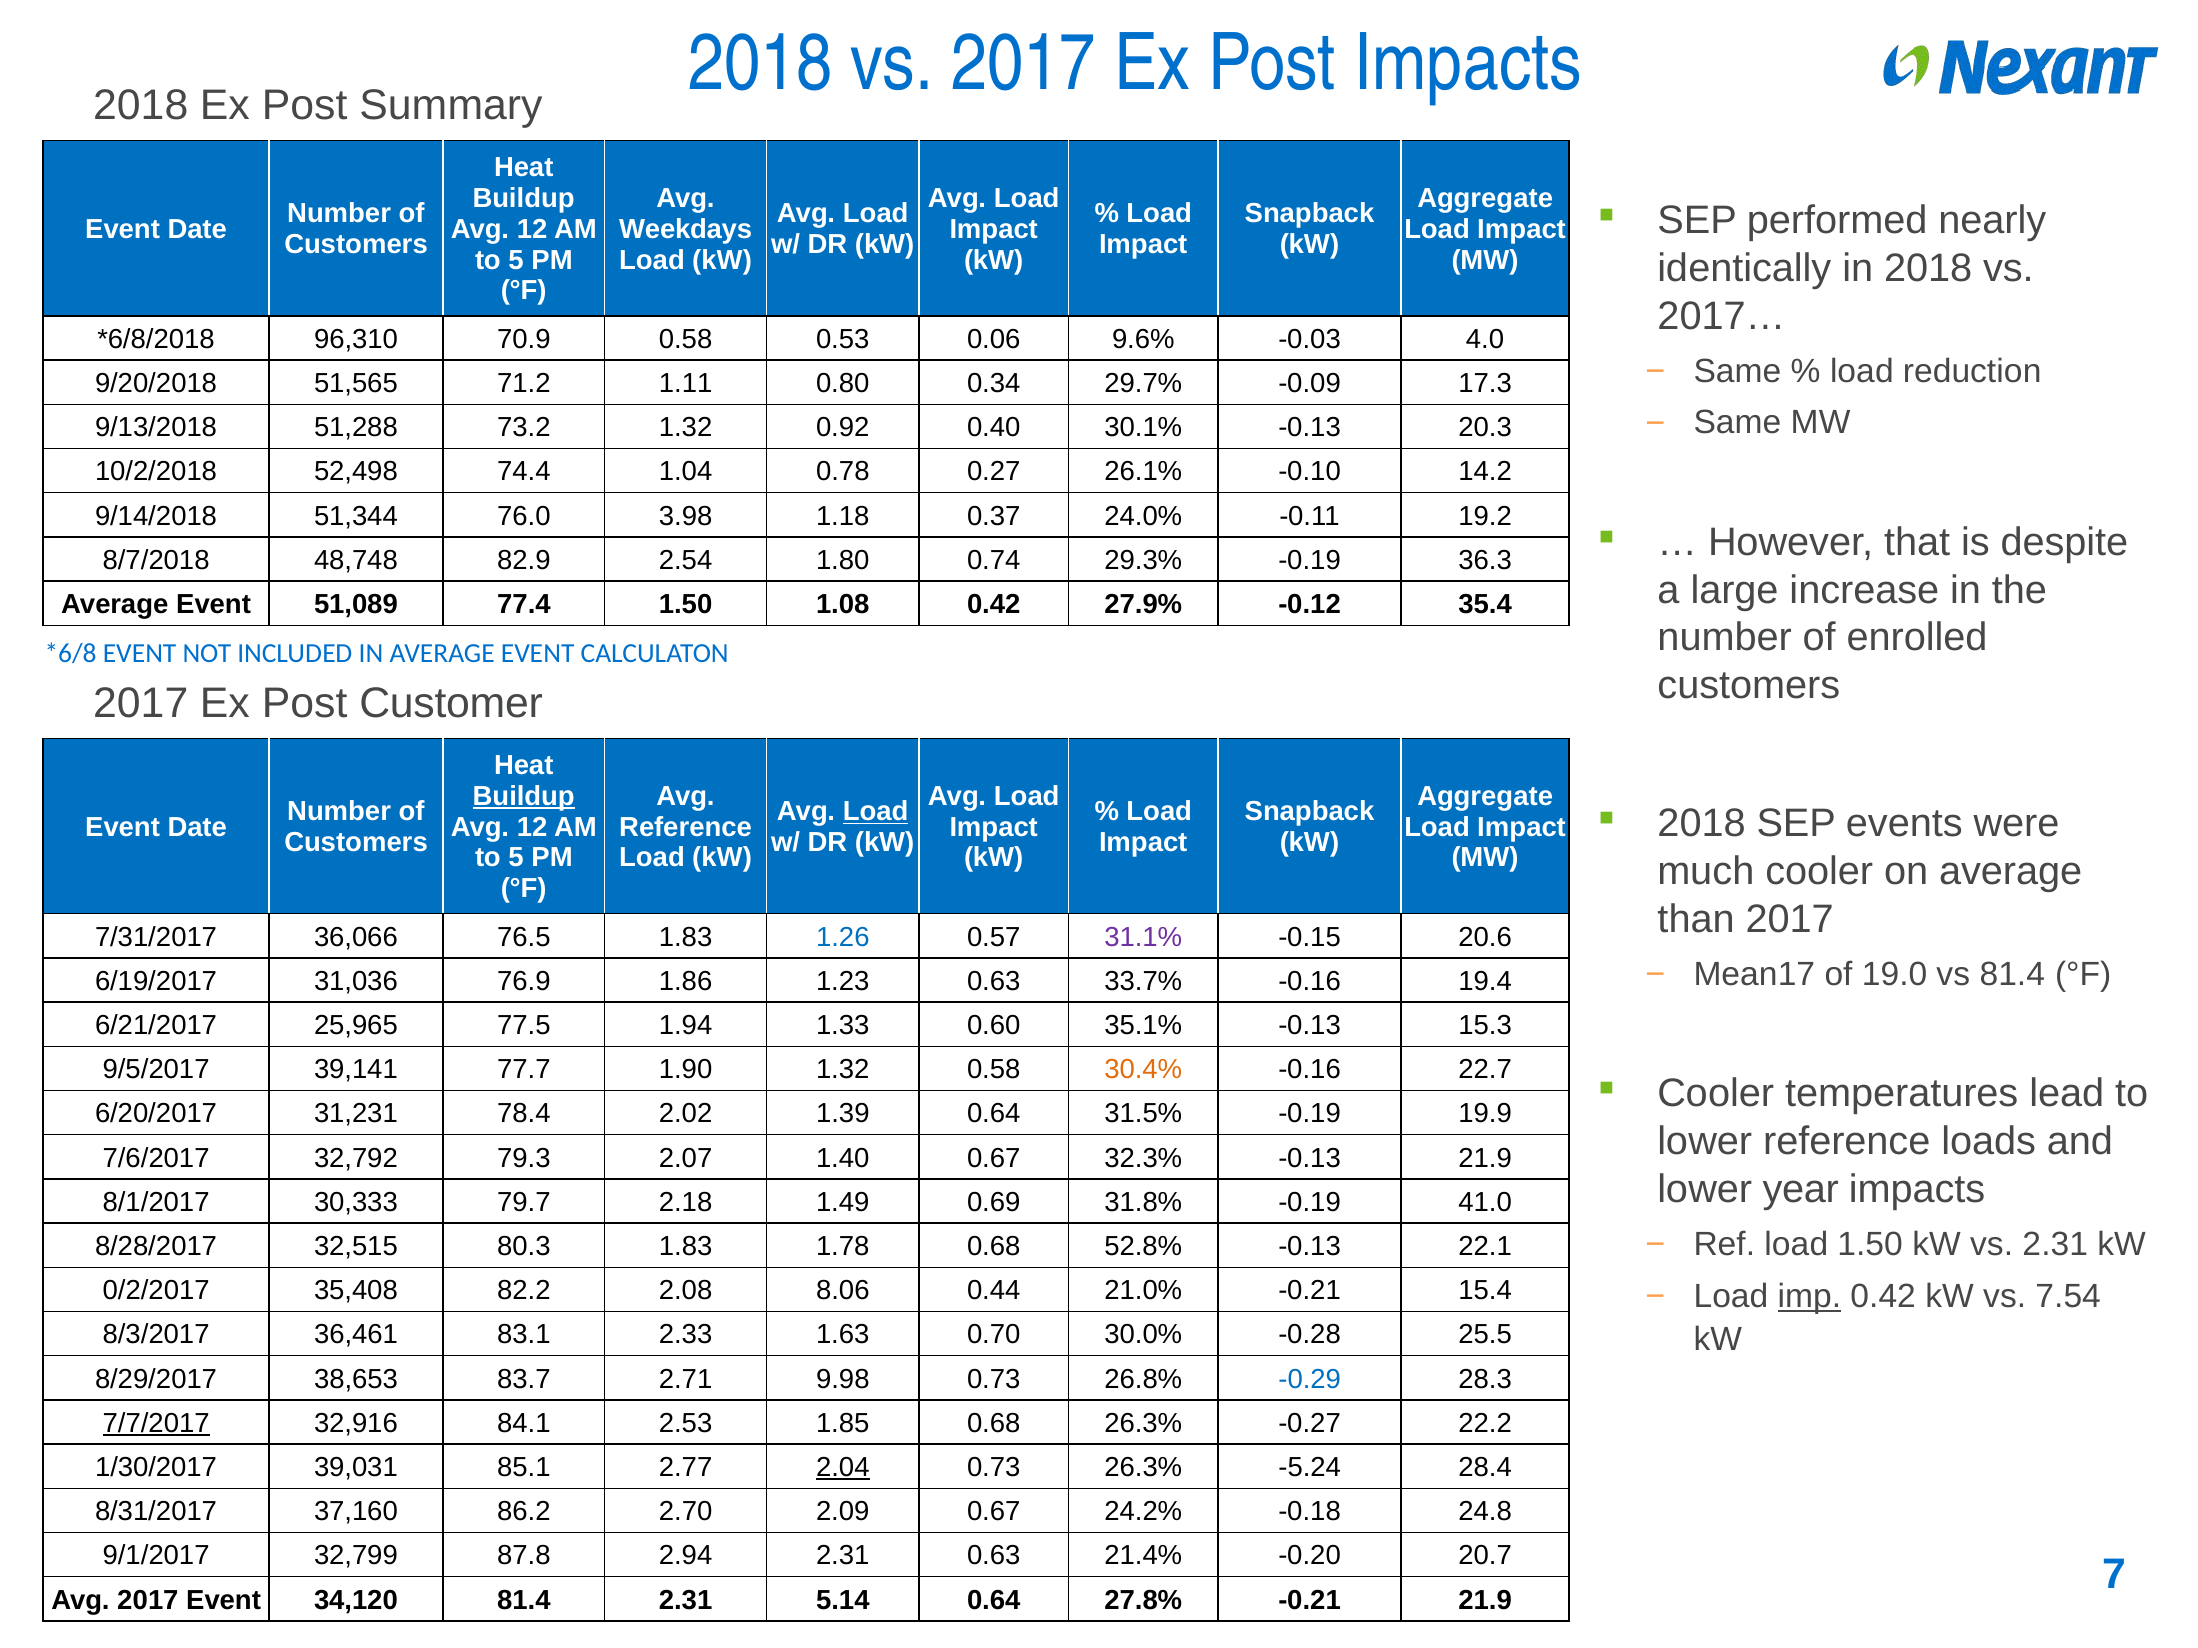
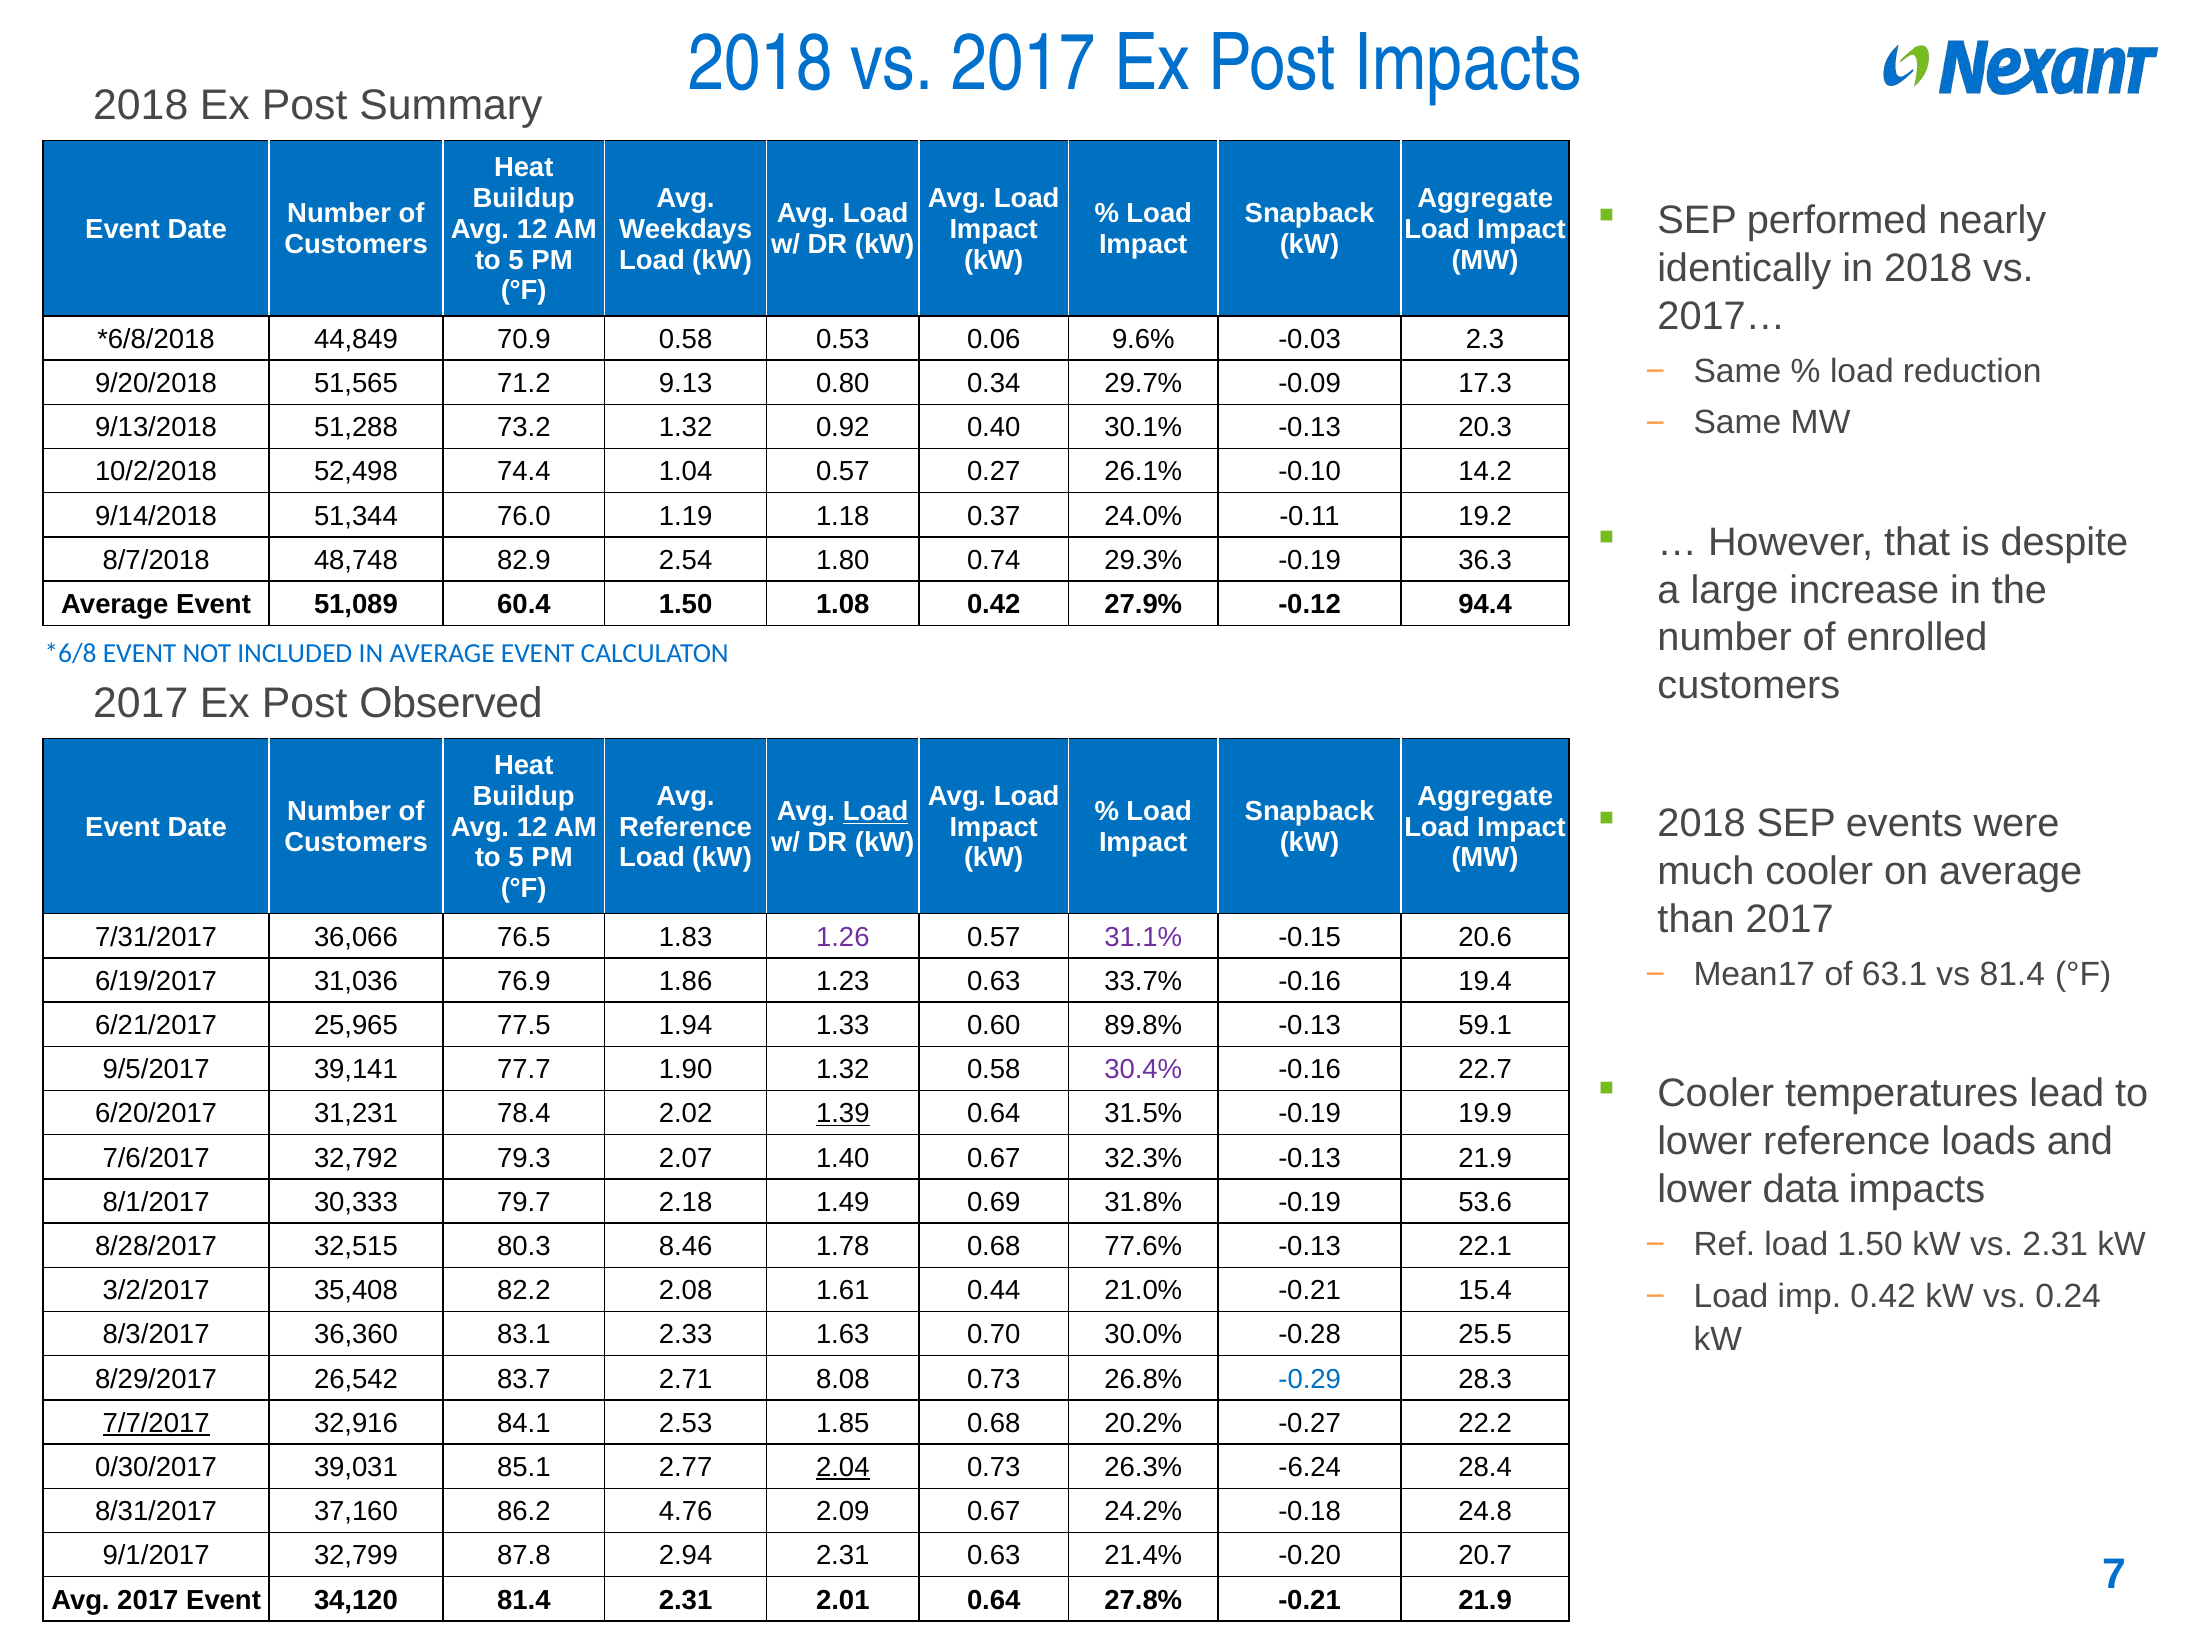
96,310: 96,310 -> 44,849
4.0: 4.0 -> 2.3
1.11: 1.11 -> 9.13
1.04 0.78: 0.78 -> 0.57
3.98: 3.98 -> 1.19
77.4: 77.4 -> 60.4
35.4: 35.4 -> 94.4
Customer: Customer -> Observed
Buildup at (524, 797) underline: present -> none
1.26 colour: blue -> purple
19.0: 19.0 -> 63.1
35.1%: 35.1% -> 89.8%
15.3: 15.3 -> 59.1
30.4% colour: orange -> purple
1.39 underline: none -> present
year: year -> data
41.0: 41.0 -> 53.6
80.3 1.83: 1.83 -> 8.46
52.8%: 52.8% -> 77.6%
0/2/2017: 0/2/2017 -> 3/2/2017
8.06: 8.06 -> 1.61
imp underline: present -> none
7.54: 7.54 -> 0.24
36,461: 36,461 -> 36,360
38,653: 38,653 -> 26,542
9.98: 9.98 -> 8.08
0.68 26.3%: 26.3% -> 20.2%
1/30/2017: 1/30/2017 -> 0/30/2017
-5.24: -5.24 -> -6.24
2.70: 2.70 -> 4.76
5.14: 5.14 -> 2.01
